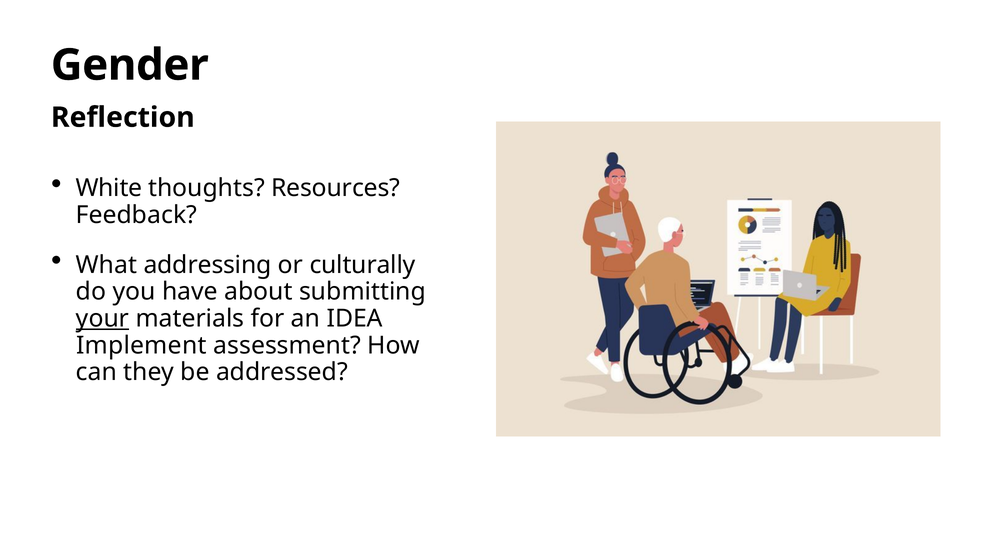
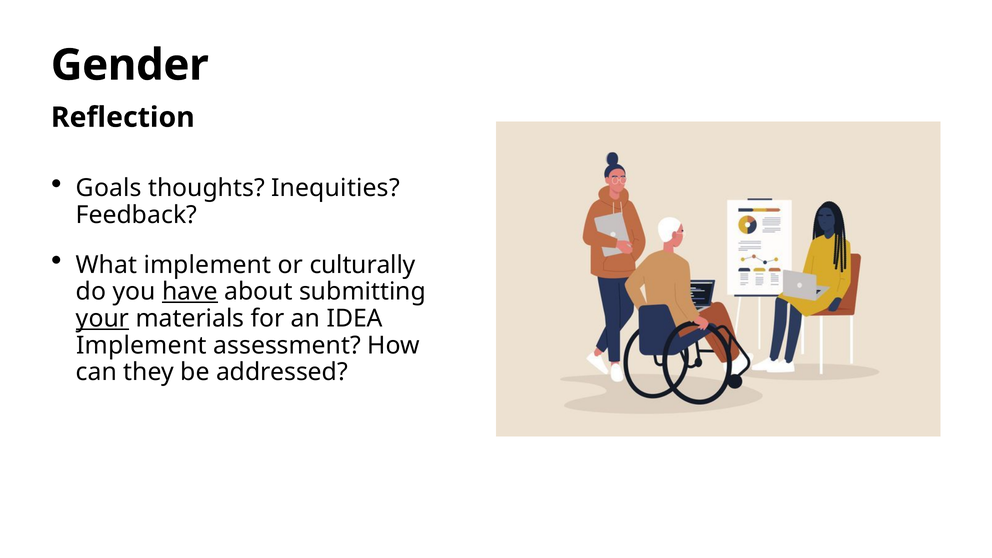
White: White -> Goals
Resources: Resources -> Inequities
What addressing: addressing -> implement
have underline: none -> present
